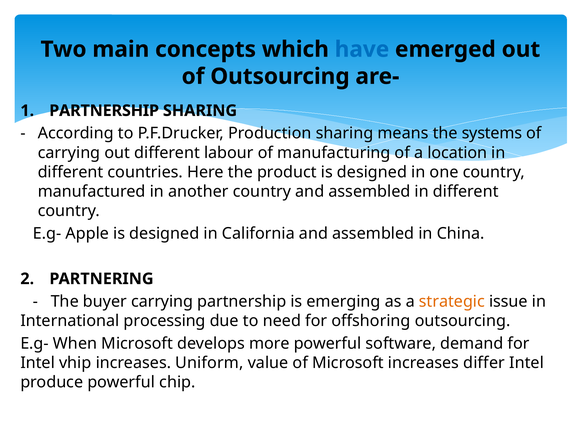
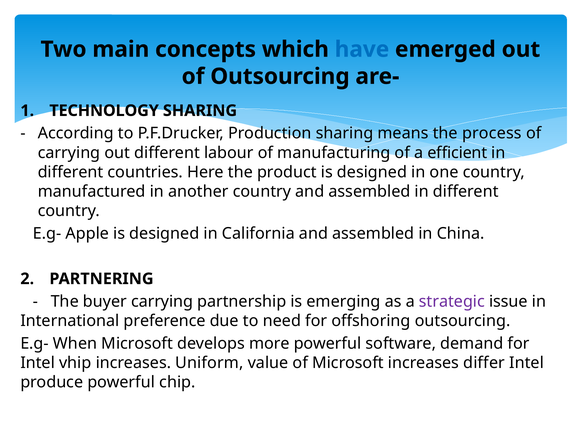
PARTNERSHIP at (104, 111): PARTNERSHIP -> TECHNOLOGY
systems: systems -> process
location: location -> efficient
strategic colour: orange -> purple
processing: processing -> preference
